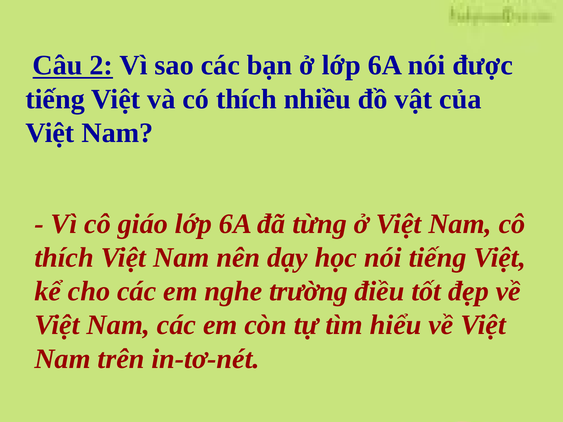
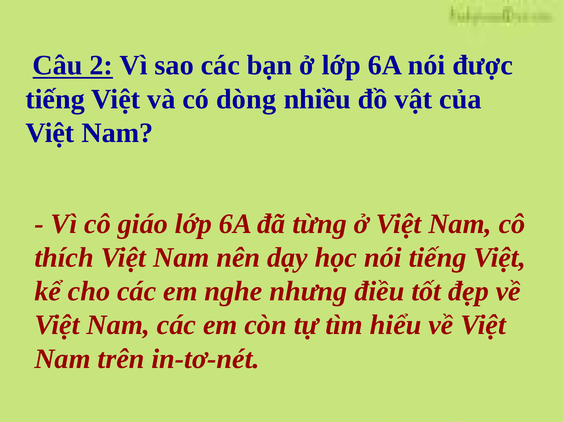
có thích: thích -> dòng
trường: trường -> nhưng
